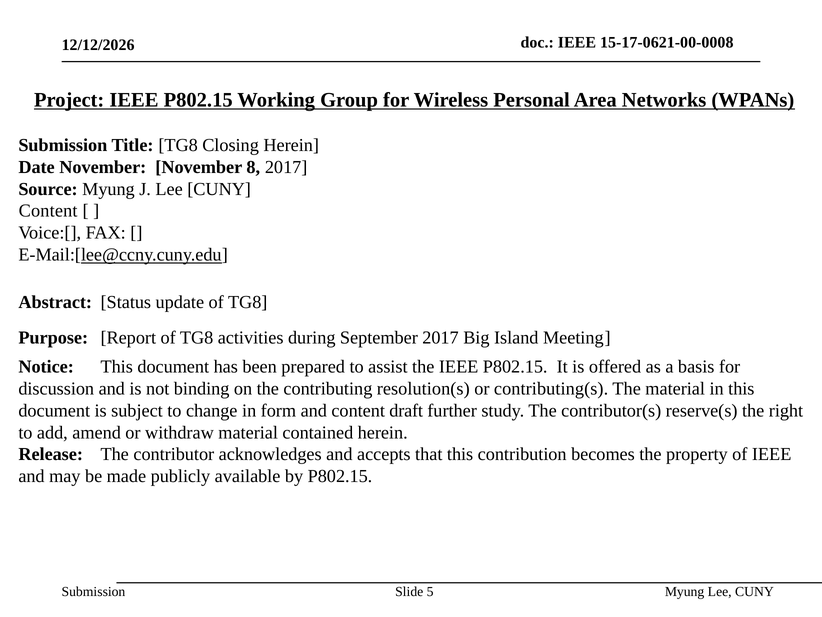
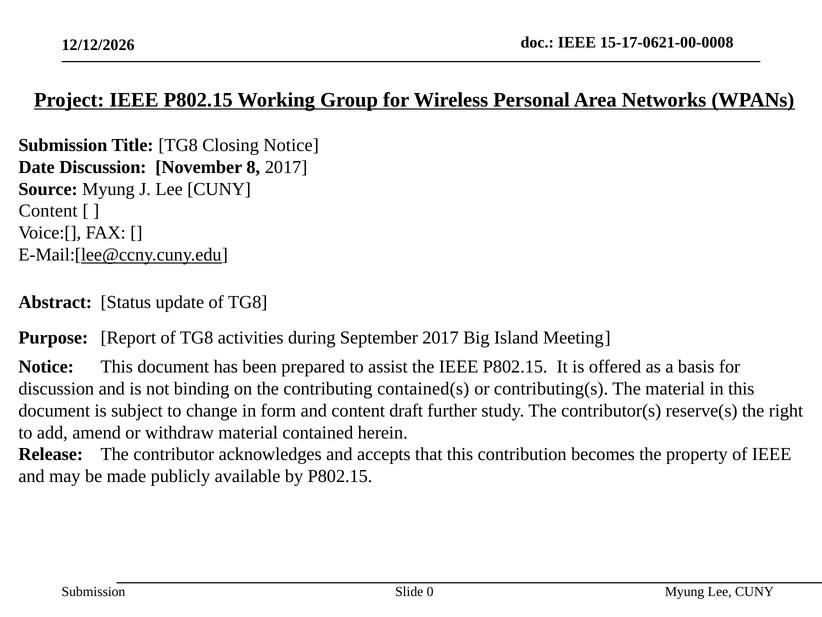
Closing Herein: Herein -> Notice
Date November: November -> Discussion
resolution(s: resolution(s -> contained(s
5: 5 -> 0
